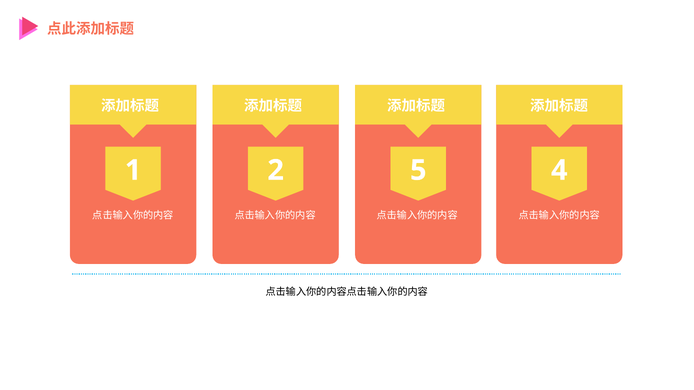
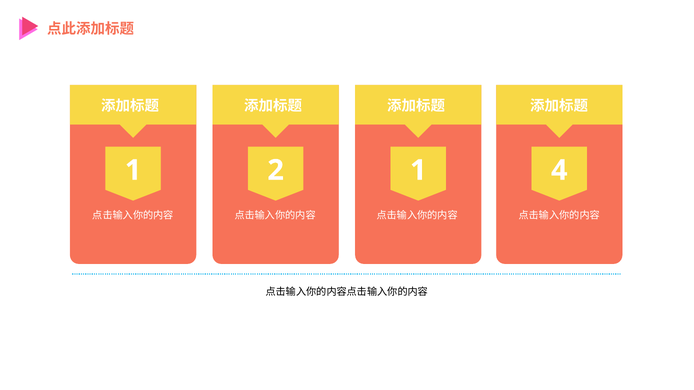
2 5: 5 -> 1
